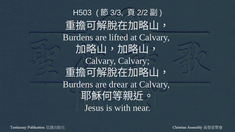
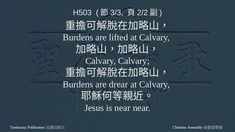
is with: with -> near
